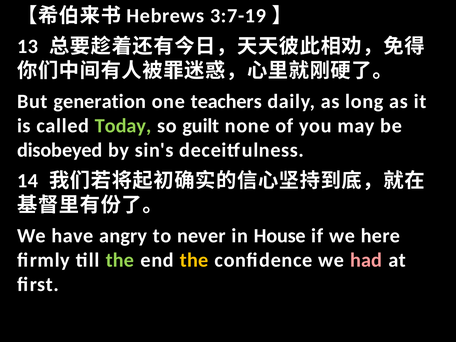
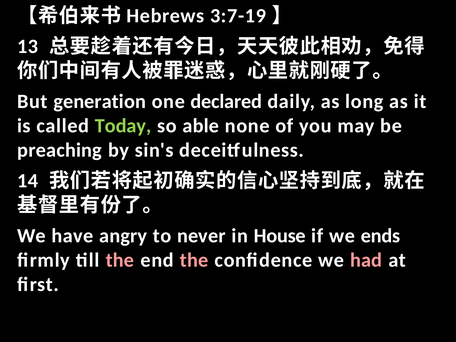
teachers: teachers -> declared
guilt: guilt -> able
disobeyed: disobeyed -> preaching
here: here -> ends
the at (120, 260) colour: light green -> pink
the at (194, 260) colour: yellow -> pink
